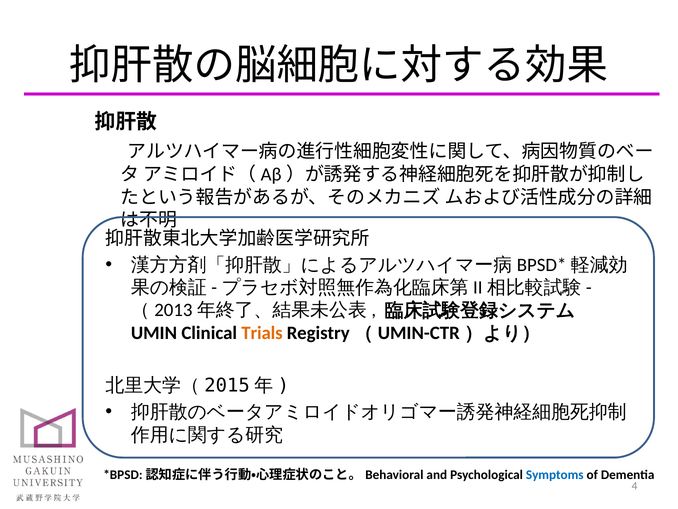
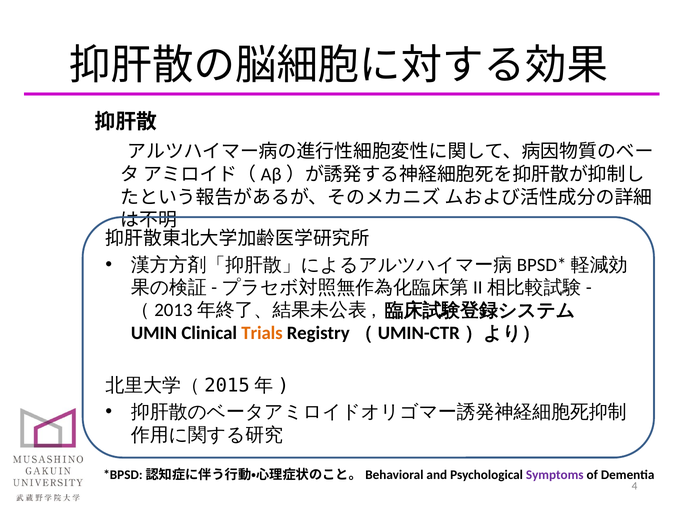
Symptoms colour: blue -> purple
